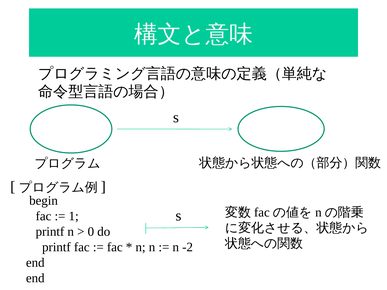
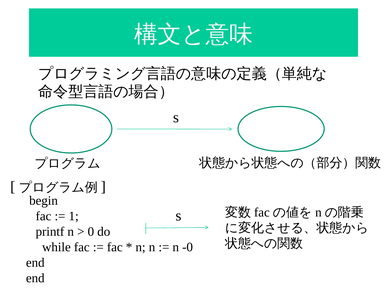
printf at (56, 247): printf -> while
-2: -2 -> -0
